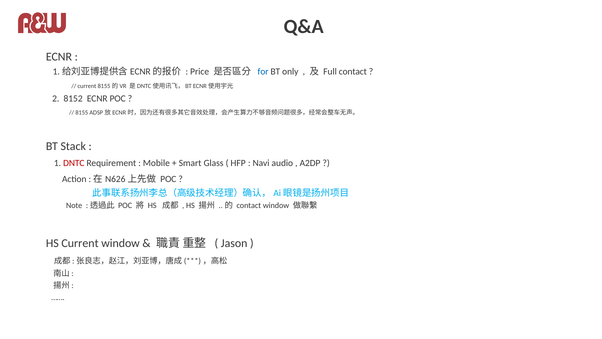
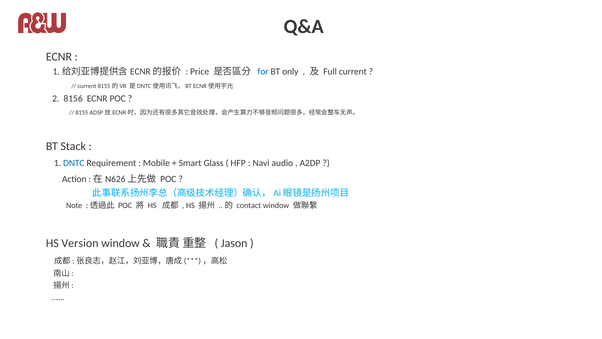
Full contact: contact -> current
8152: 8152 -> 8156
DNTC colour: red -> blue
HS Current: Current -> Version
